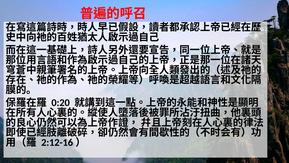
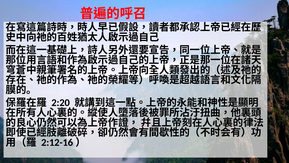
0:20: 0:20 -> 2:20
